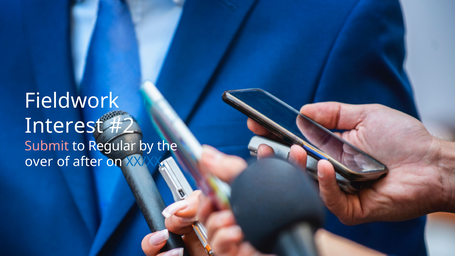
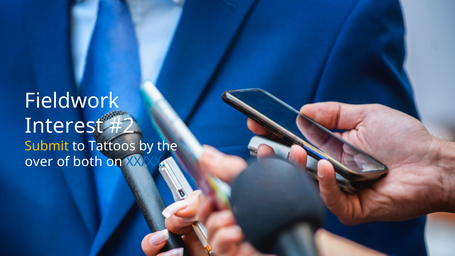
Submit colour: pink -> yellow
Regular: Regular -> Tattoos
after: after -> both
